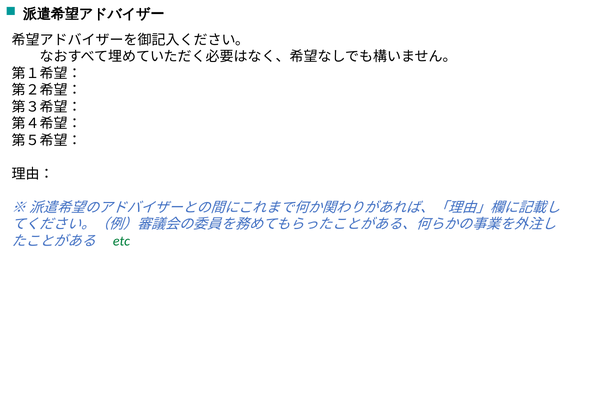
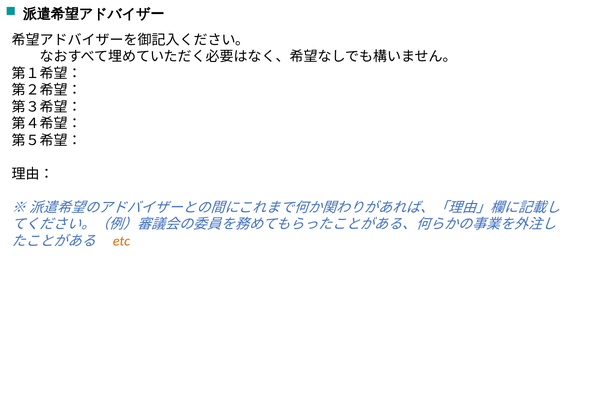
etc colour: green -> orange
